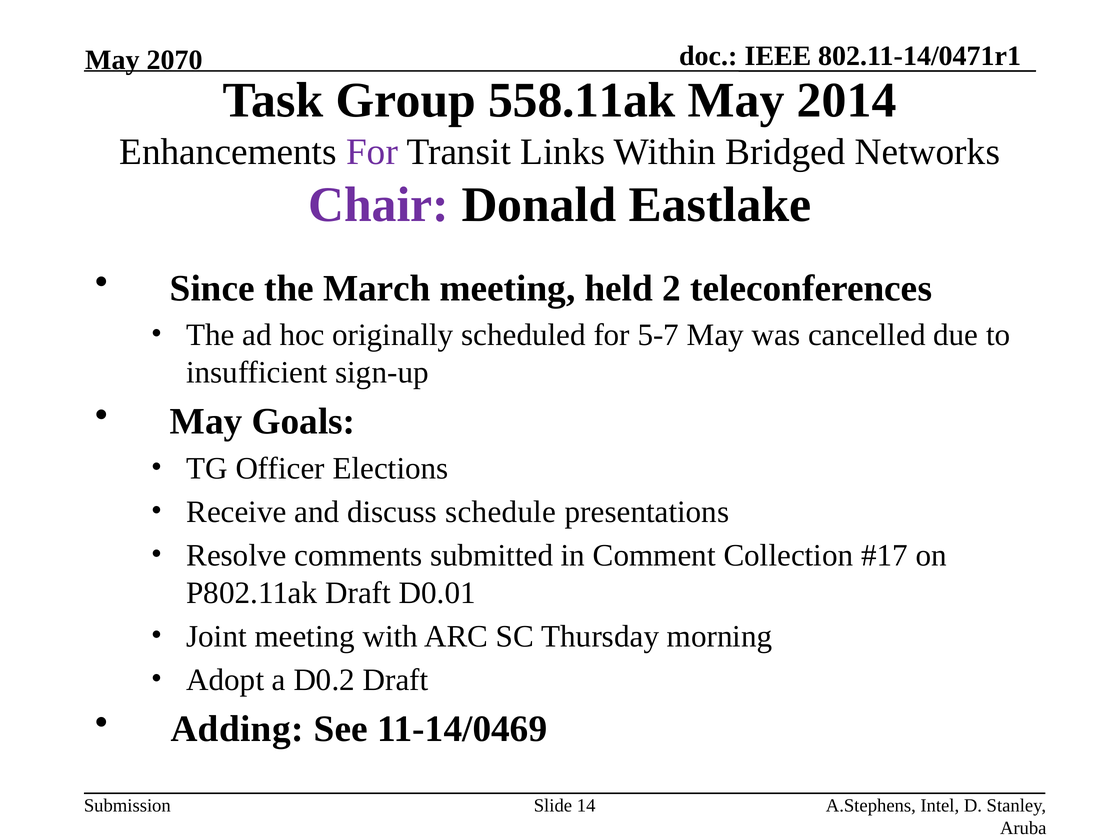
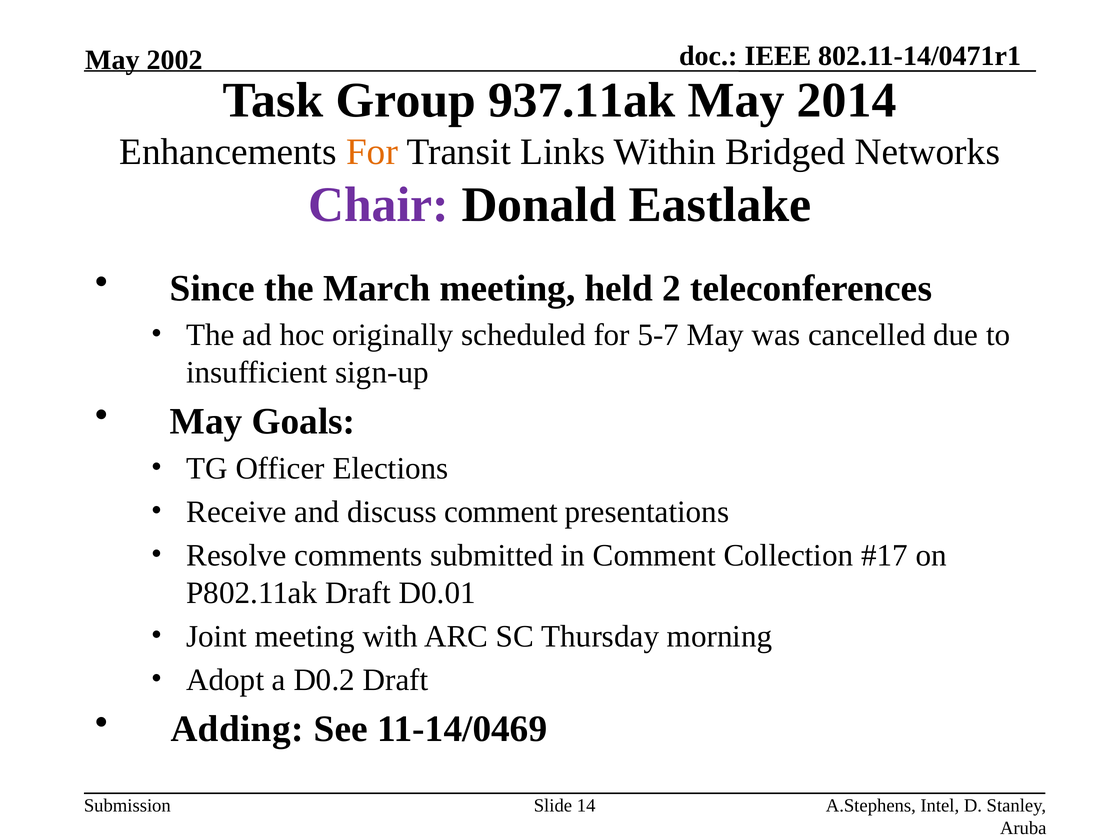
2070: 2070 -> 2002
558.11ak: 558.11ak -> 937.11ak
For at (372, 152) colour: purple -> orange
discuss schedule: schedule -> comment
